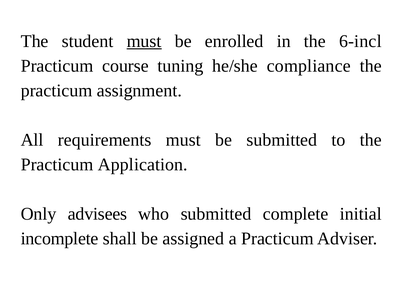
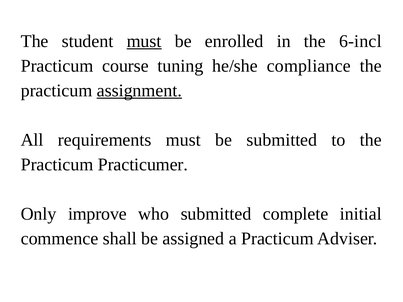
assignment underline: none -> present
Application: Application -> Practicumer
advisees: advisees -> improve
incomplete: incomplete -> commence
